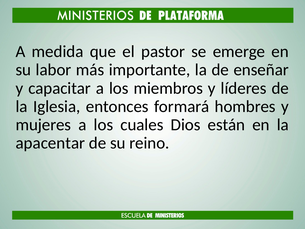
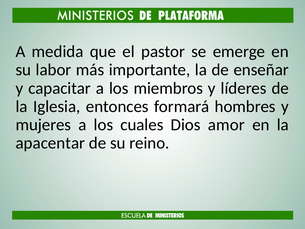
están: están -> amor
